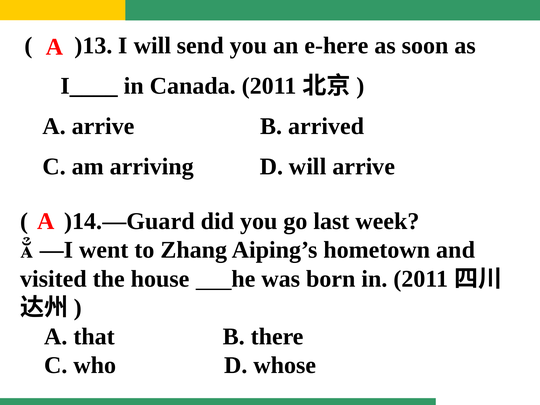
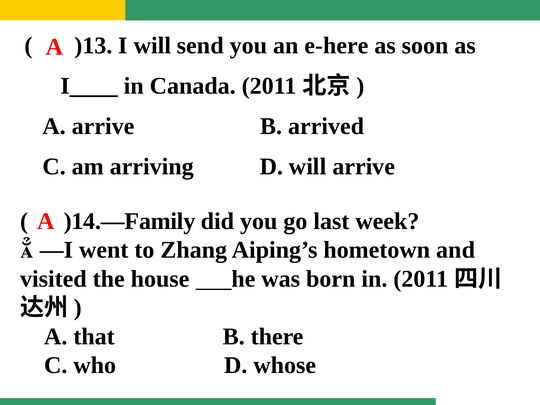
)14.—Guard: )14.—Guard -> )14.—Family
